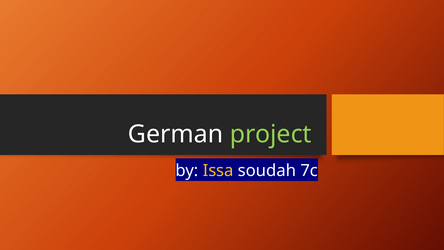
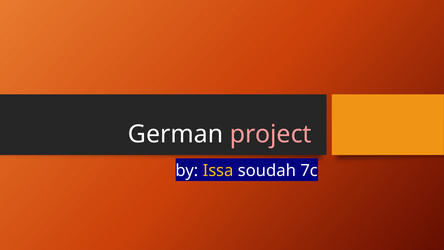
project colour: light green -> pink
